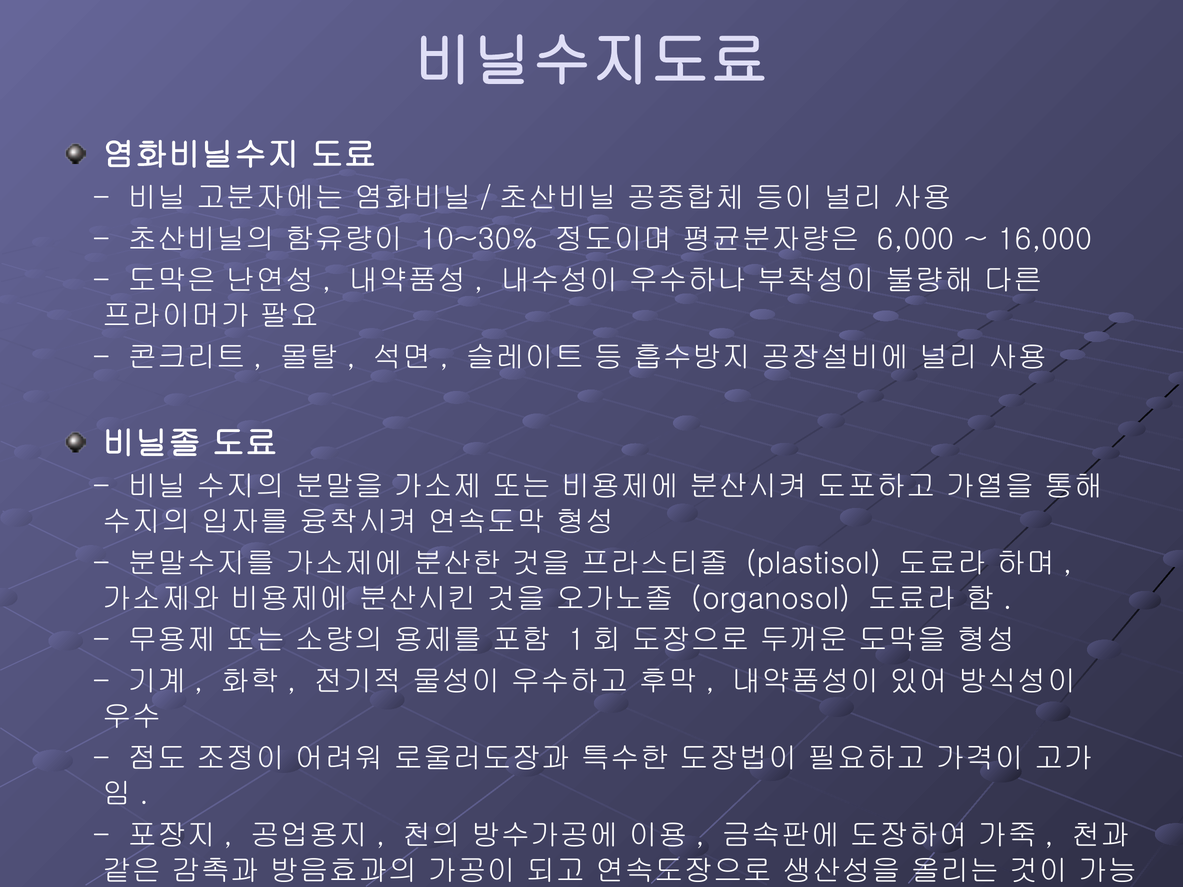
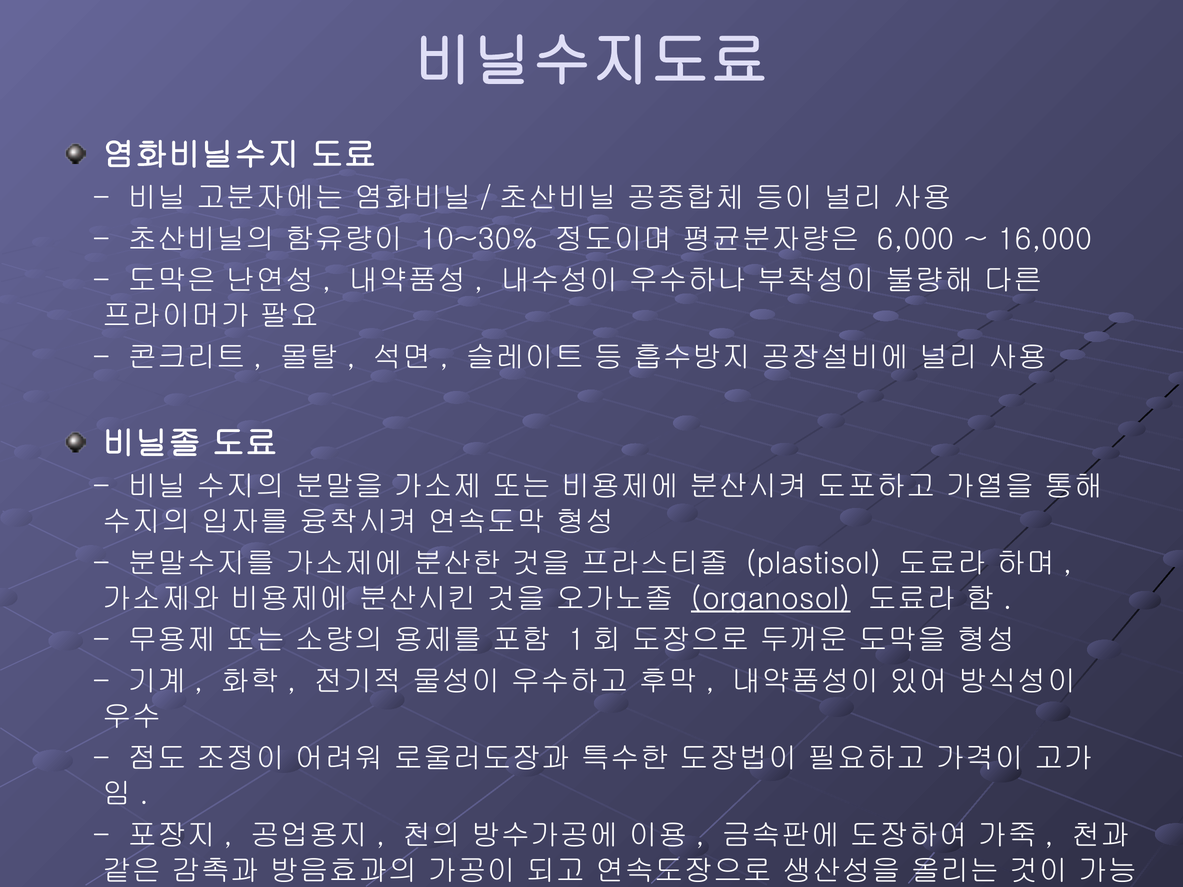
organosol underline: none -> present
